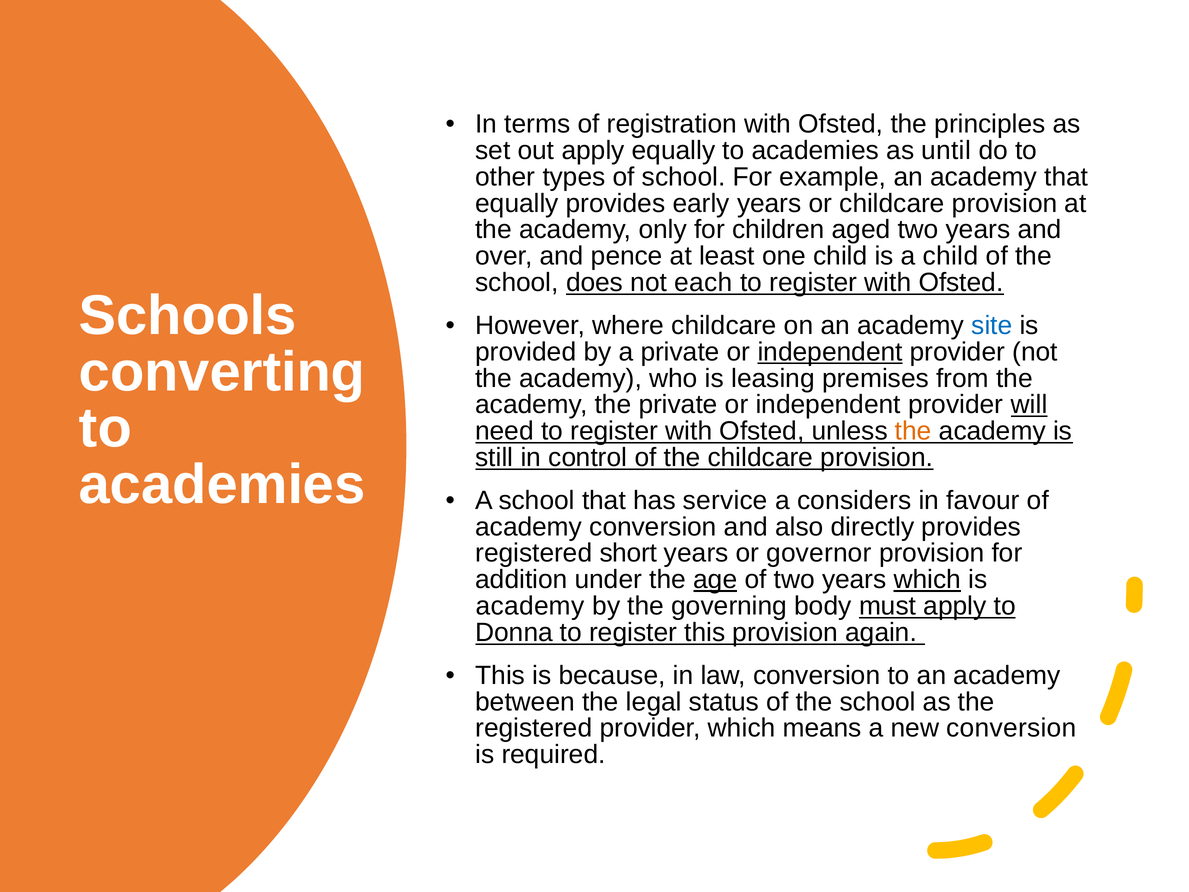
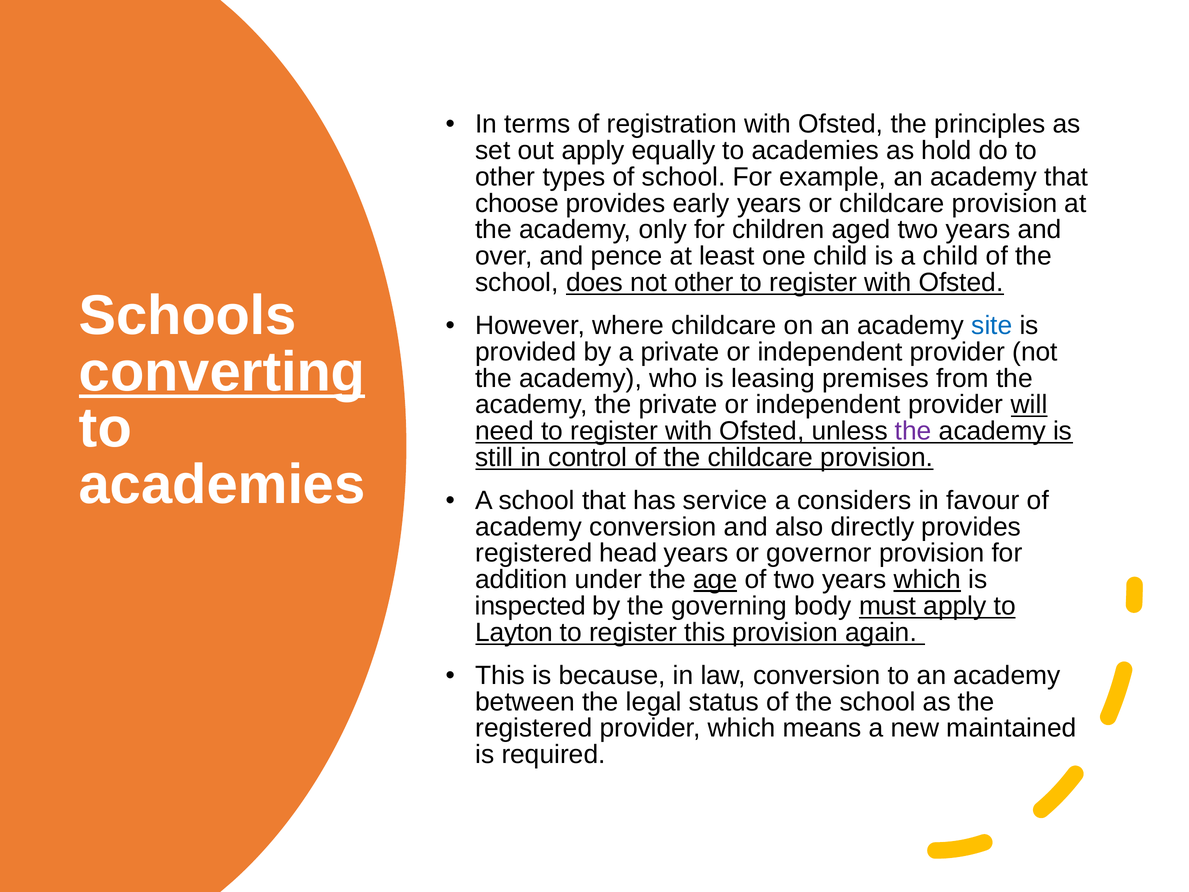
until: until -> hold
equally at (517, 203): equally -> choose
not each: each -> other
independent at (830, 352) underline: present -> none
converting underline: none -> present
the at (913, 431) colour: orange -> purple
short: short -> head
academy at (530, 606): academy -> inspected
Donna: Donna -> Layton
new conversion: conversion -> maintained
